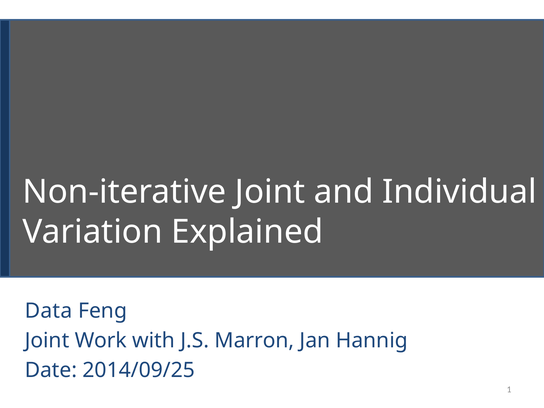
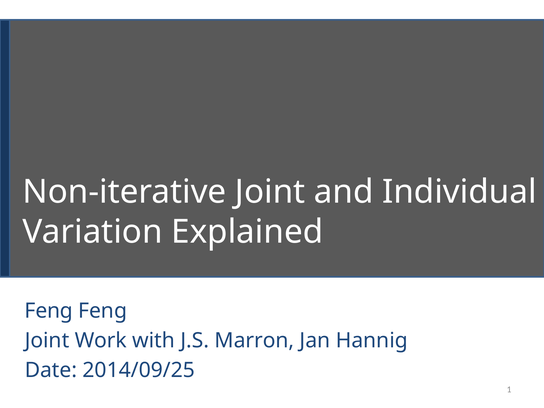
Data at (49, 311): Data -> Feng
